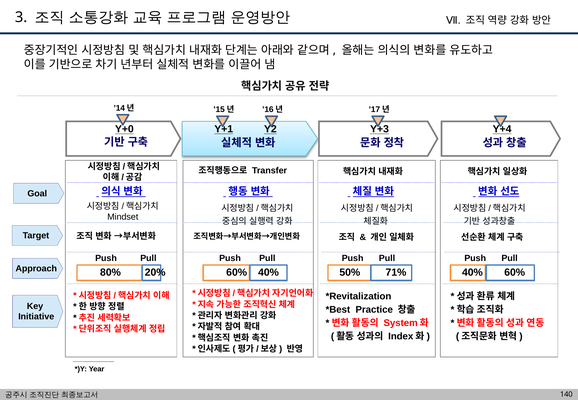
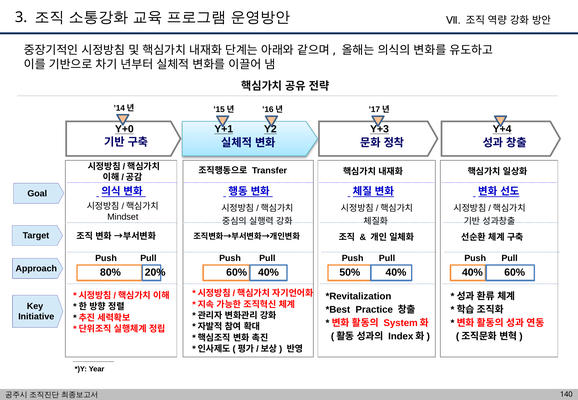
50% 71%: 71% -> 40%
